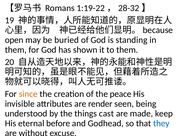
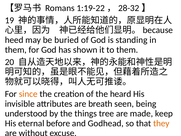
open: open -> heed
peace: peace -> heard
render: render -> breath
cast: cast -> tree
they colour: blue -> orange
